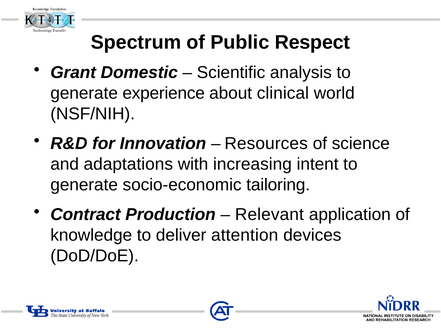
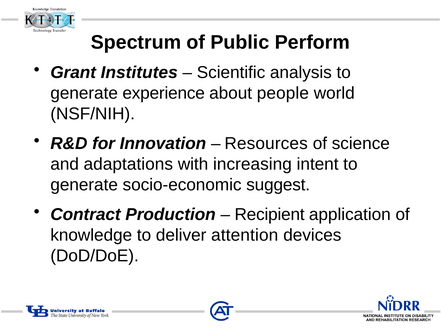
Respect: Respect -> Perform
Domestic: Domestic -> Institutes
clinical: clinical -> people
tailoring: tailoring -> suggest
Relevant: Relevant -> Recipient
